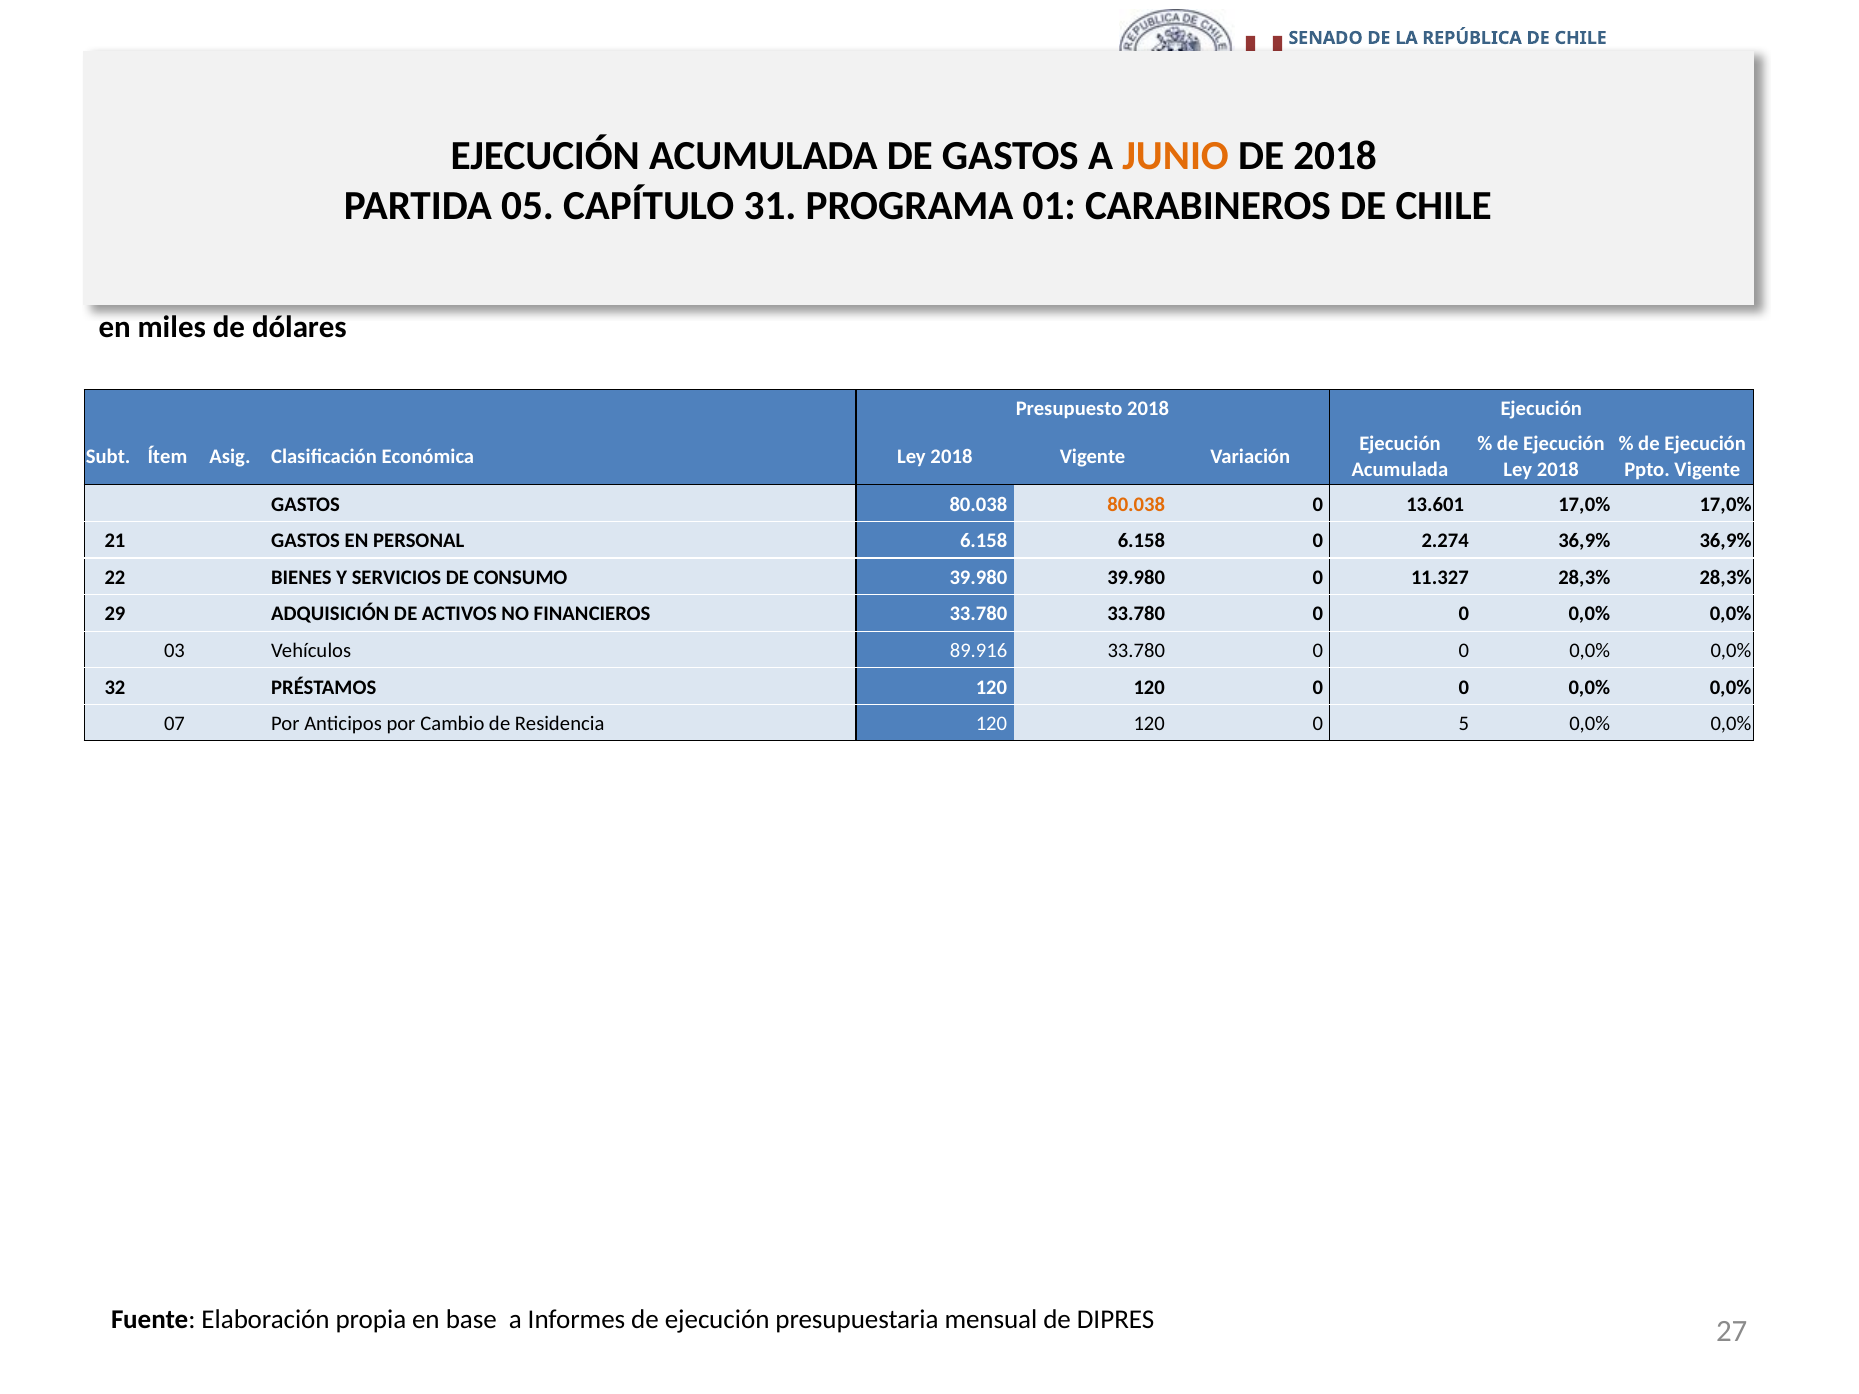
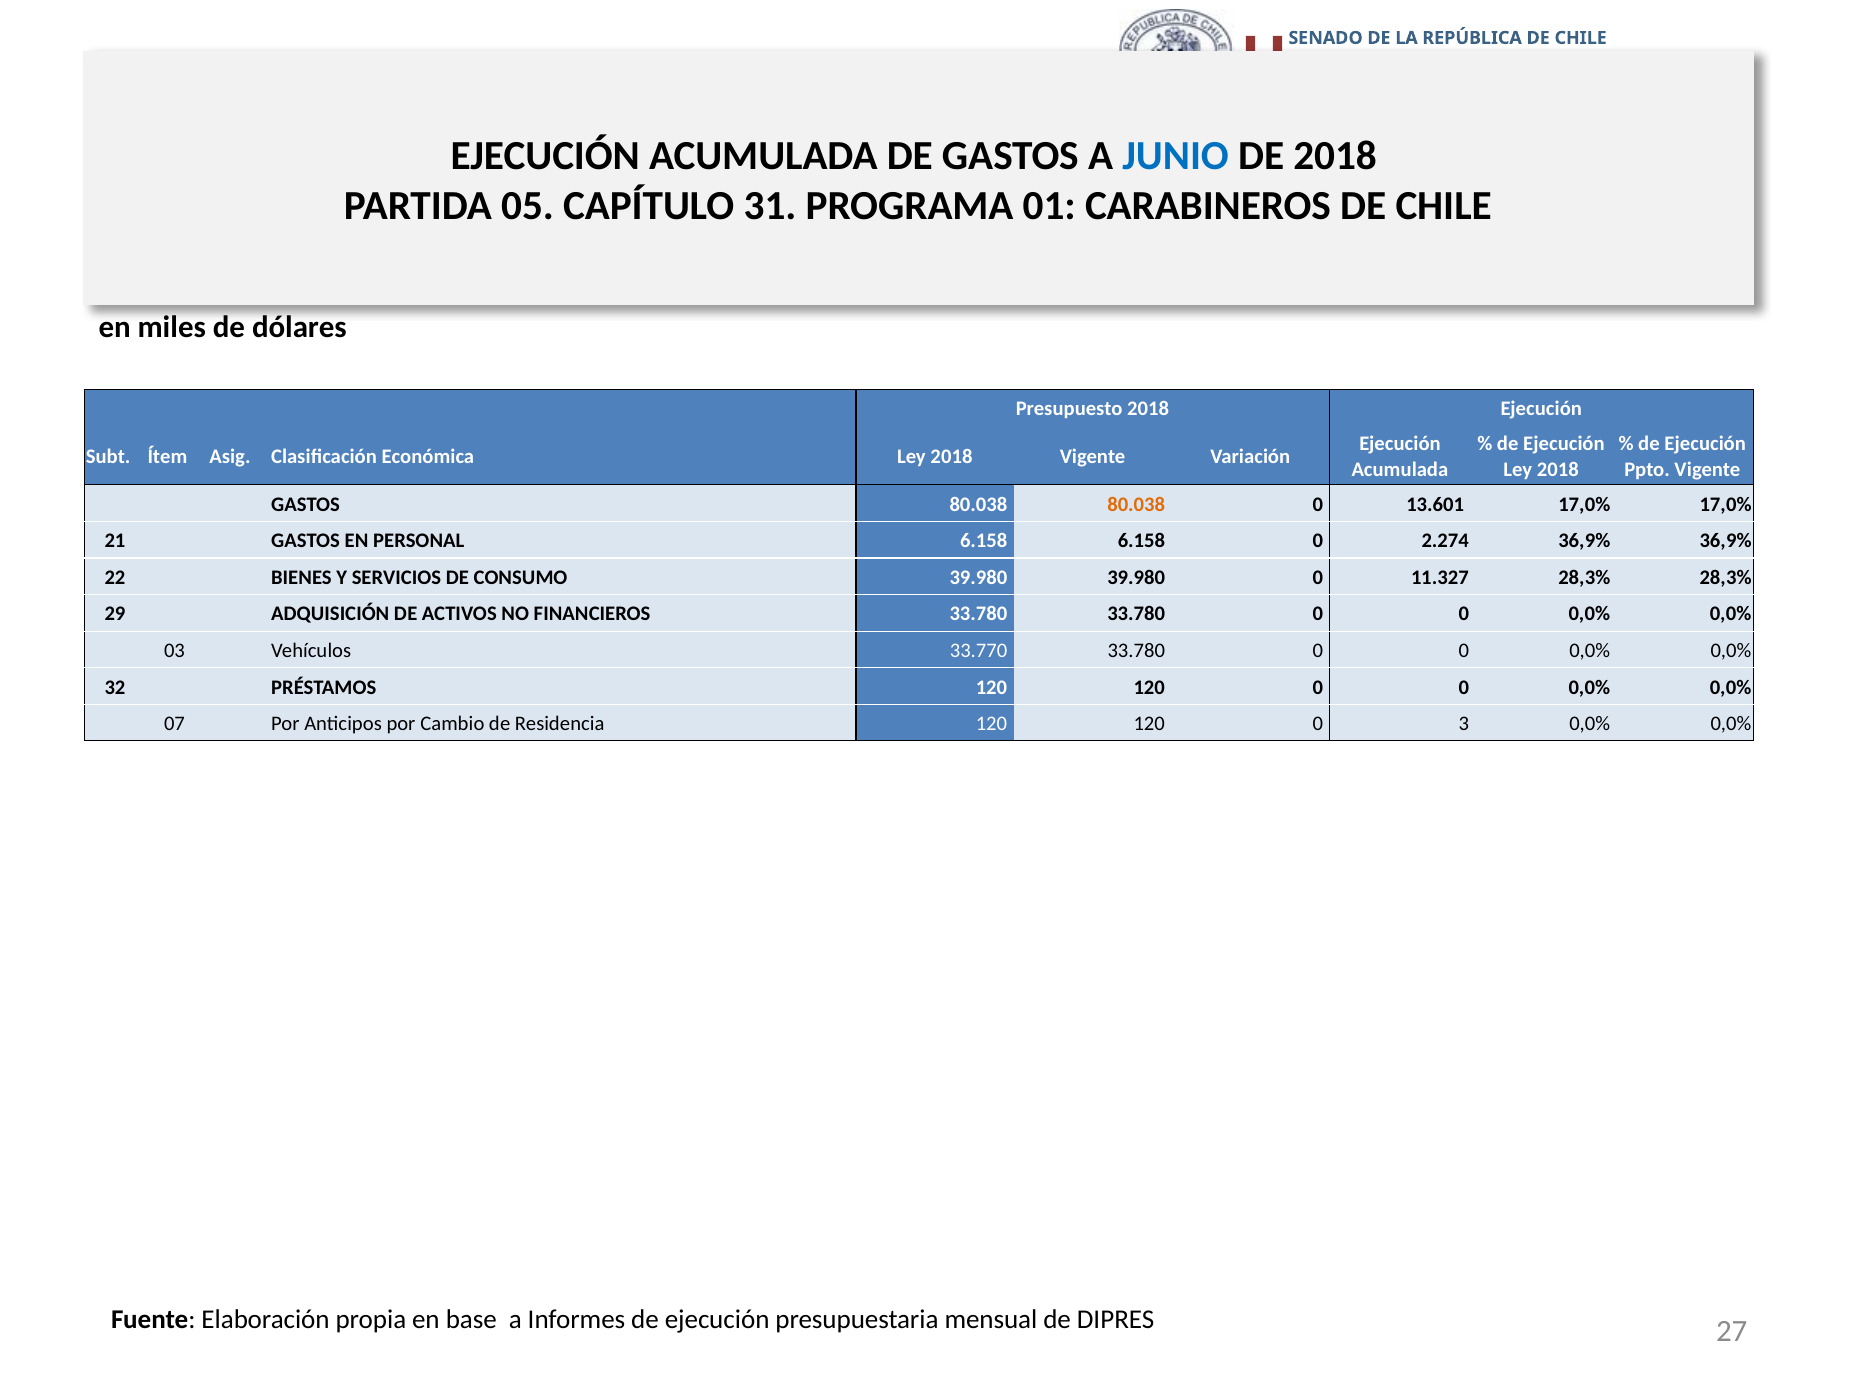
JUNIO colour: orange -> blue
89.916: 89.916 -> 33.770
5: 5 -> 3
